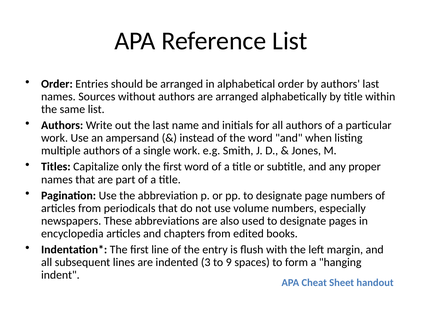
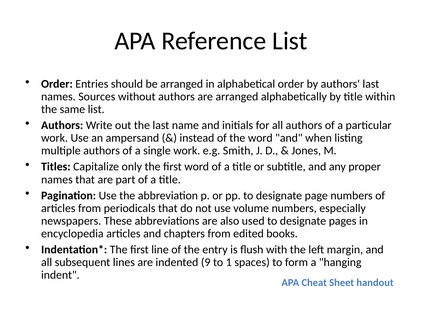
3: 3 -> 9
9: 9 -> 1
